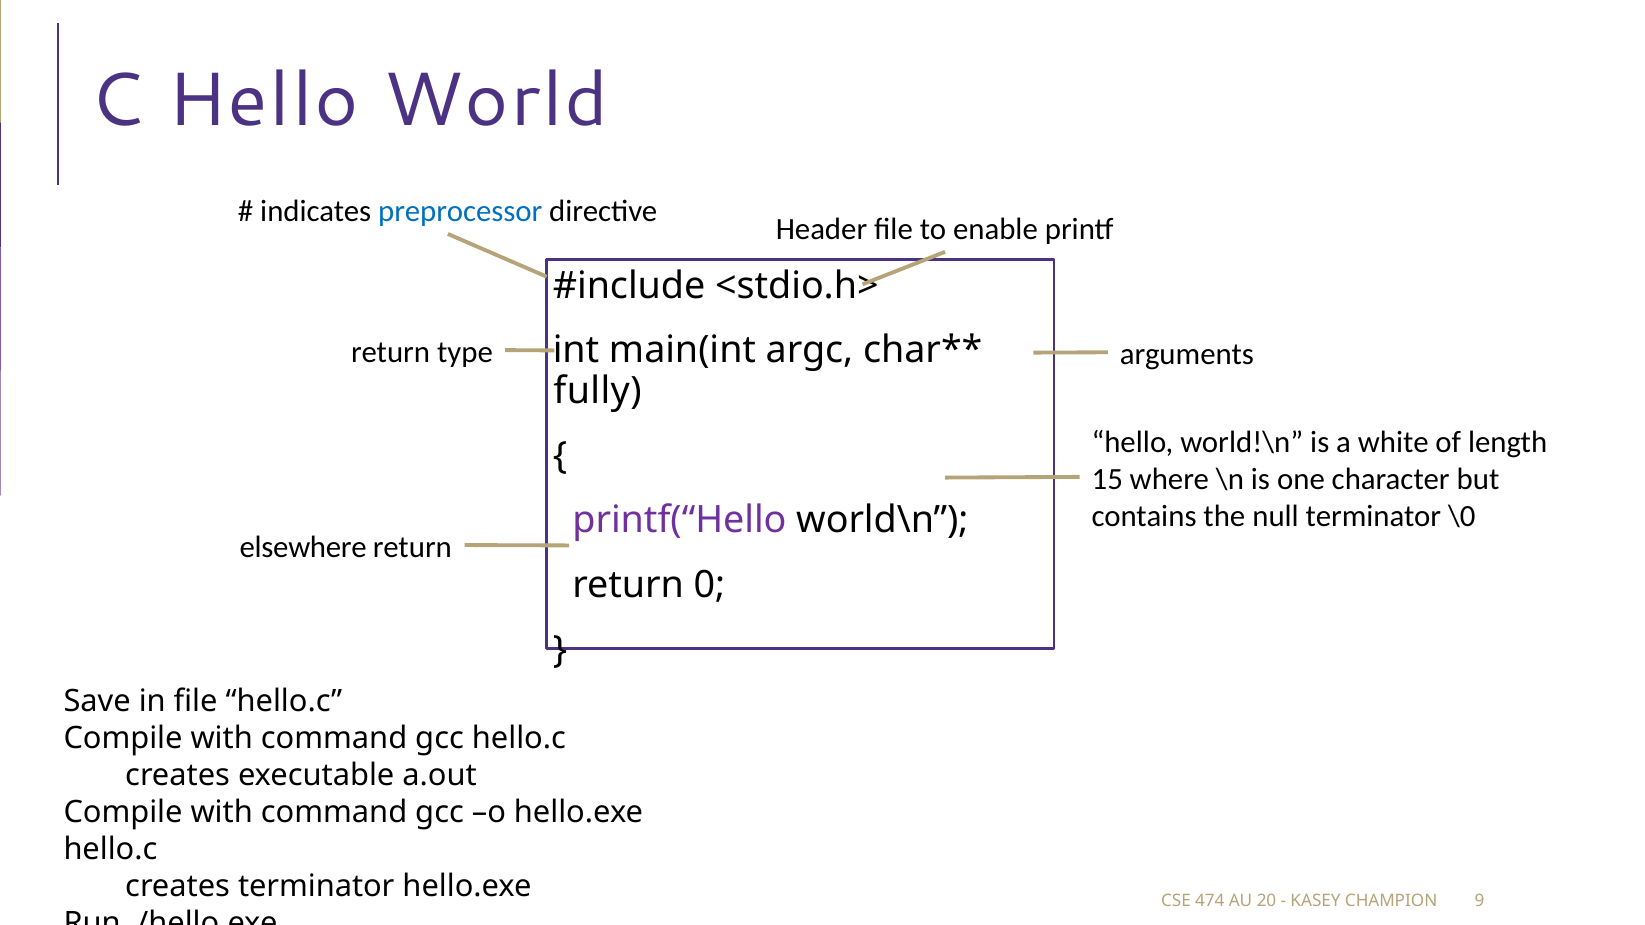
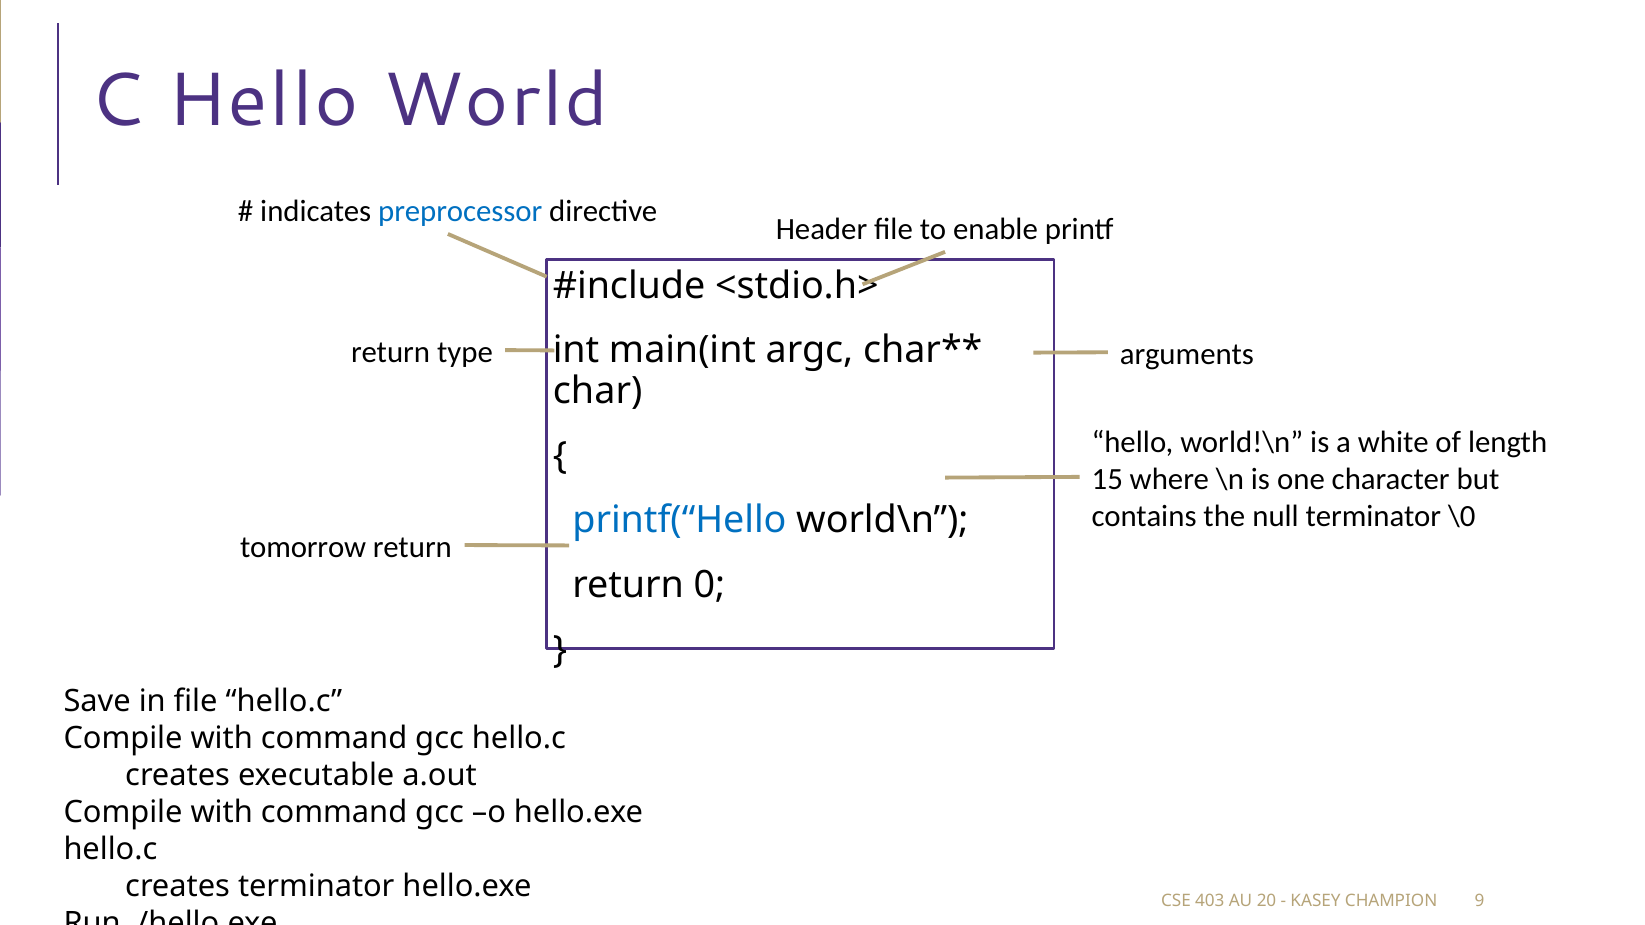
fully: fully -> char
printf(“Hello colour: purple -> blue
elsewhere: elsewhere -> tomorrow
474: 474 -> 403
